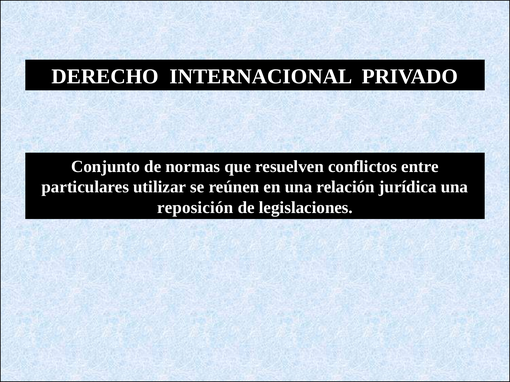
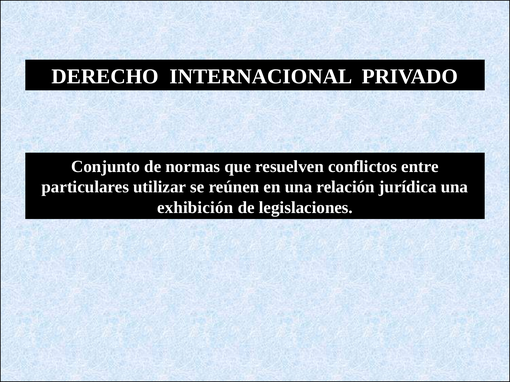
reposición: reposición -> exhibición
